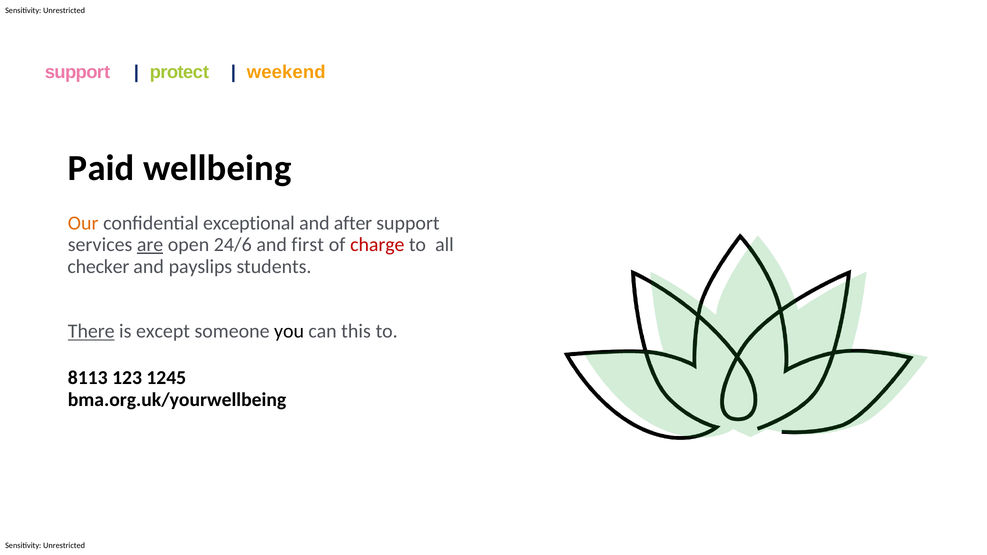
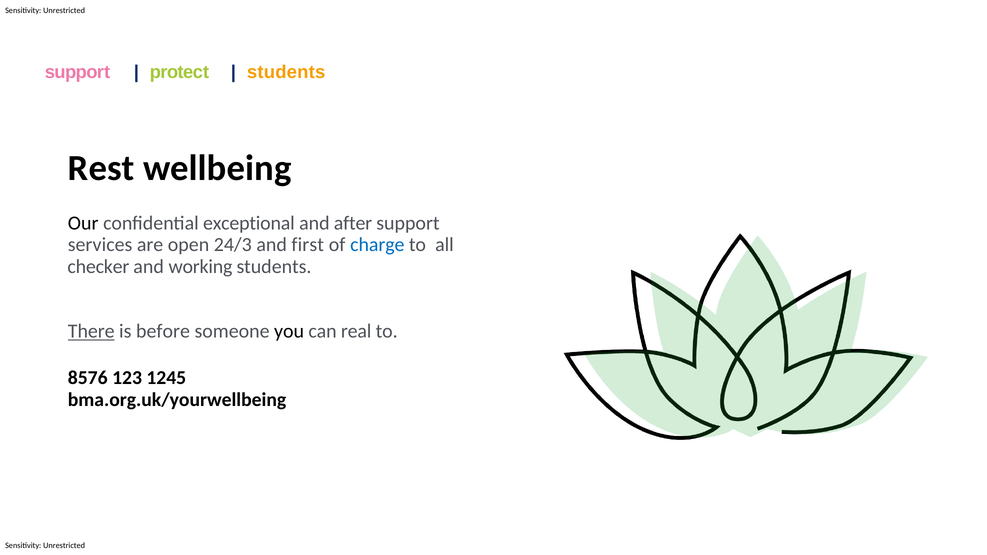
weekend at (286, 72): weekend -> students
Paid: Paid -> Rest
Our colour: orange -> black
are underline: present -> none
24/6: 24/6 -> 24/3
charge colour: red -> blue
payslips: payslips -> working
except: except -> before
this: this -> real
8113: 8113 -> 8576
